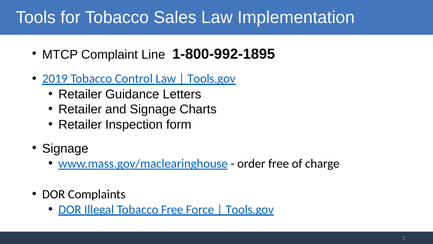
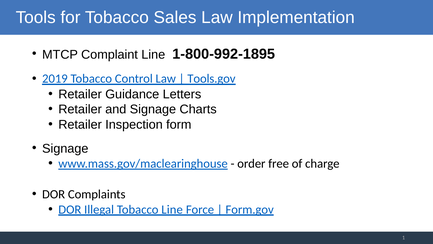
Tobacco Free: Free -> Line
Tools.gov at (250, 209): Tools.gov -> Form.gov
